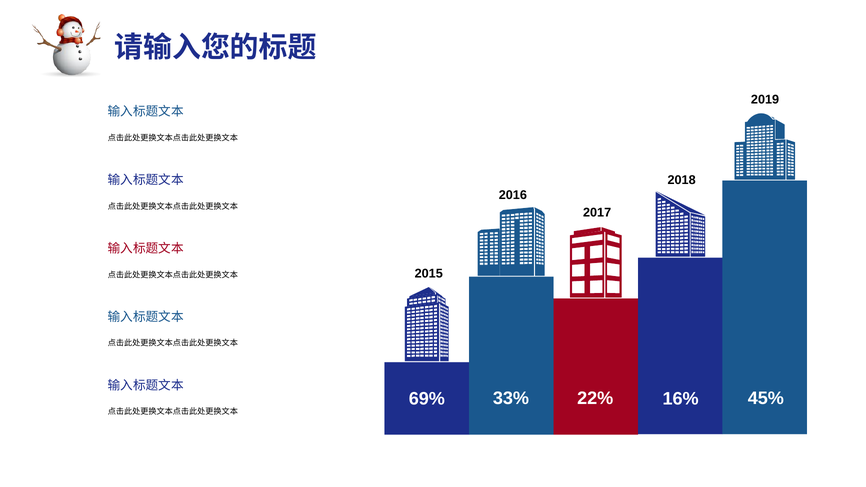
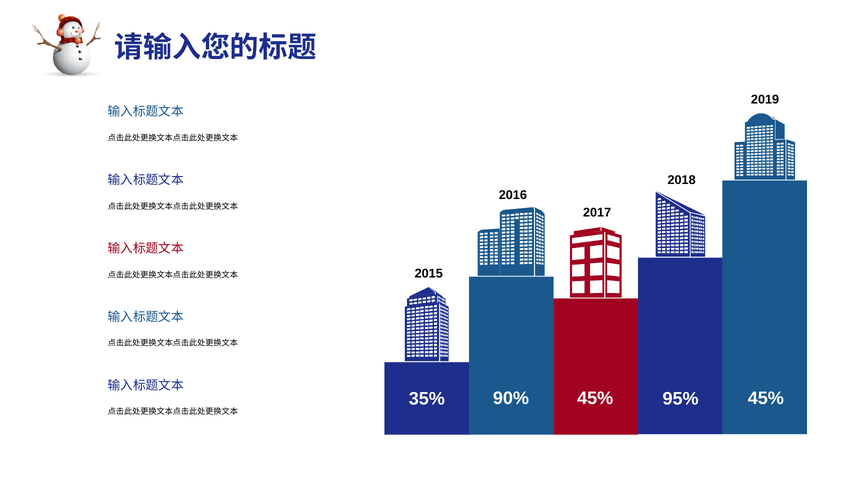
33%: 33% -> 90%
22% at (595, 398): 22% -> 45%
69%: 69% -> 35%
16%: 16% -> 95%
